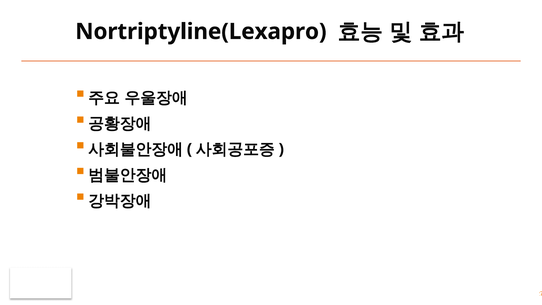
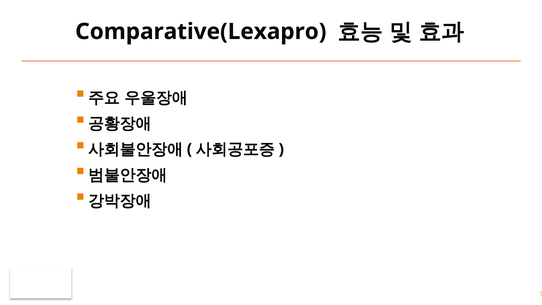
Nortriptyline(Lexapro: Nortriptyline(Lexapro -> Comparative(Lexapro
